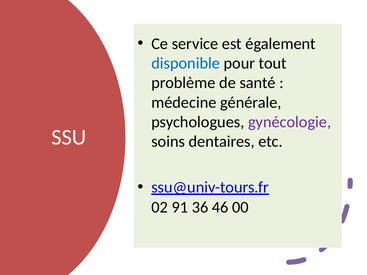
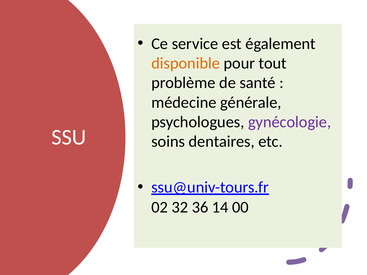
disponible colour: blue -> orange
91: 91 -> 32
46: 46 -> 14
